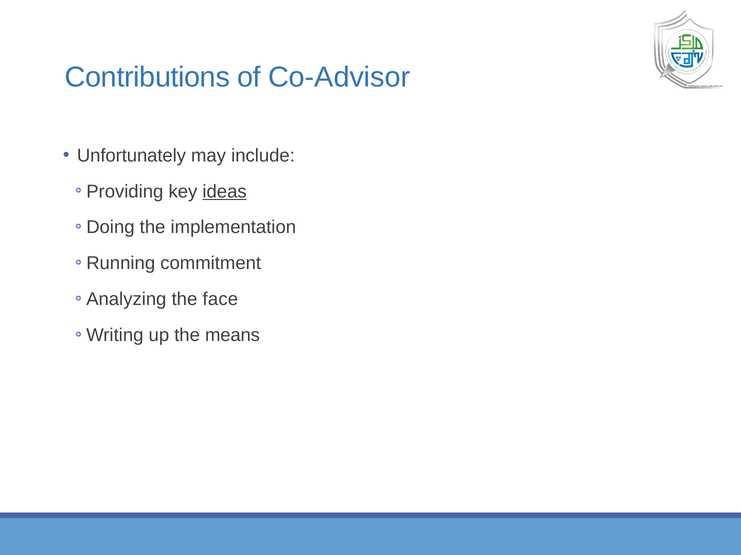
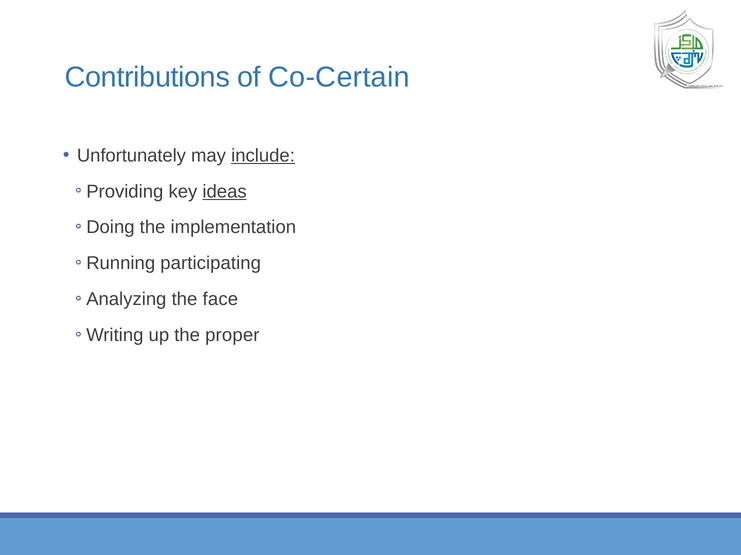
Co-Advisor: Co-Advisor -> Co-Certain
include underline: none -> present
commitment: commitment -> participating
means: means -> proper
